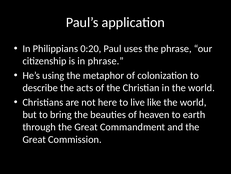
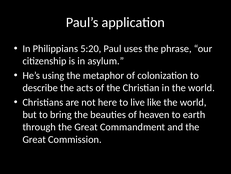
0:20: 0:20 -> 5:20
in phrase: phrase -> asylum
